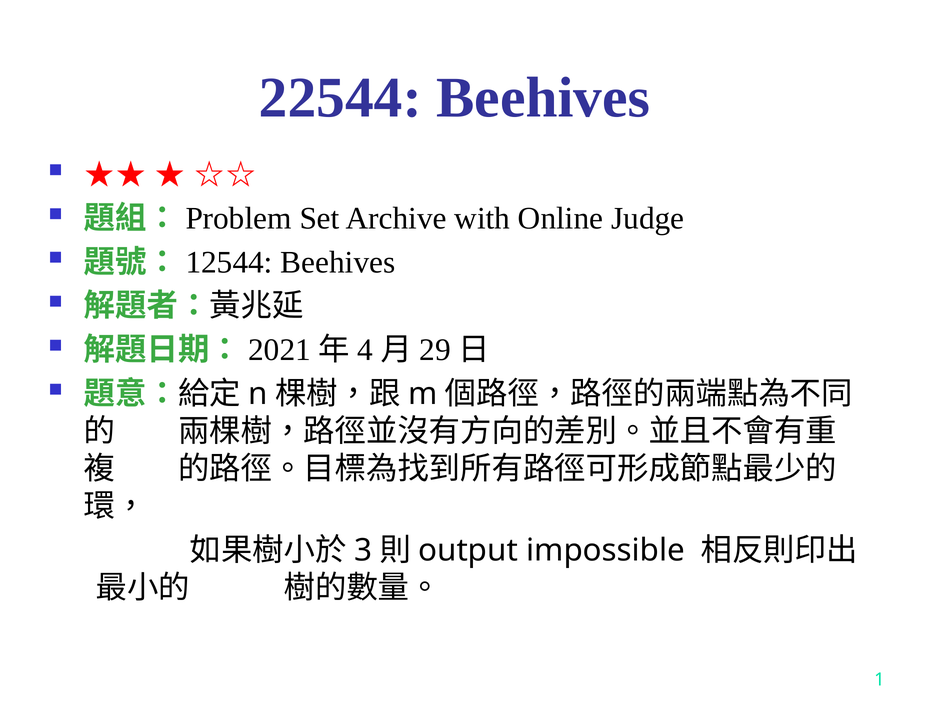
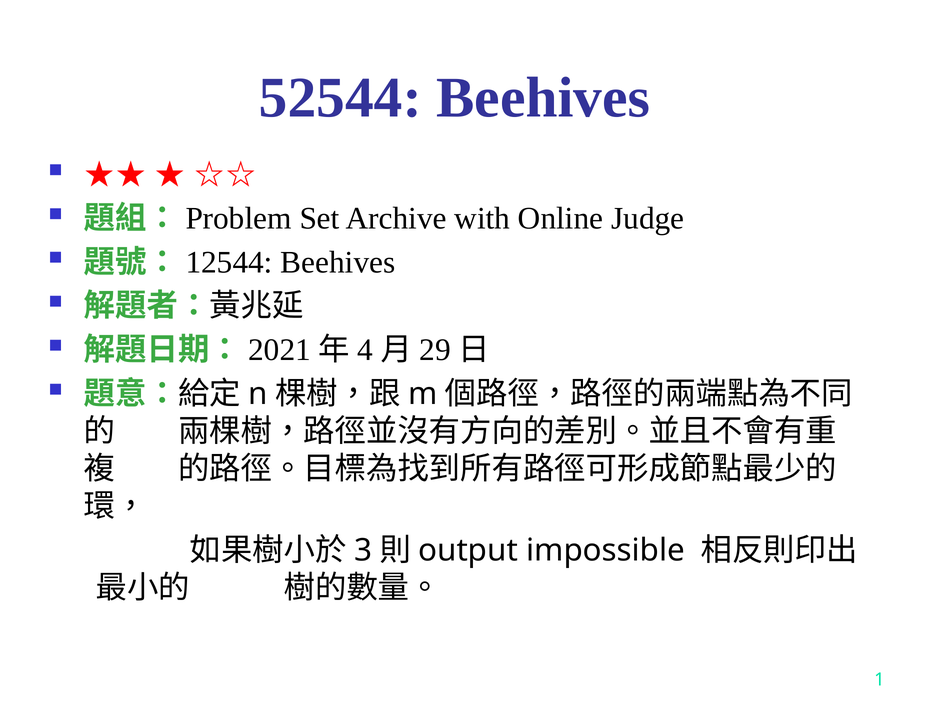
22544: 22544 -> 52544
